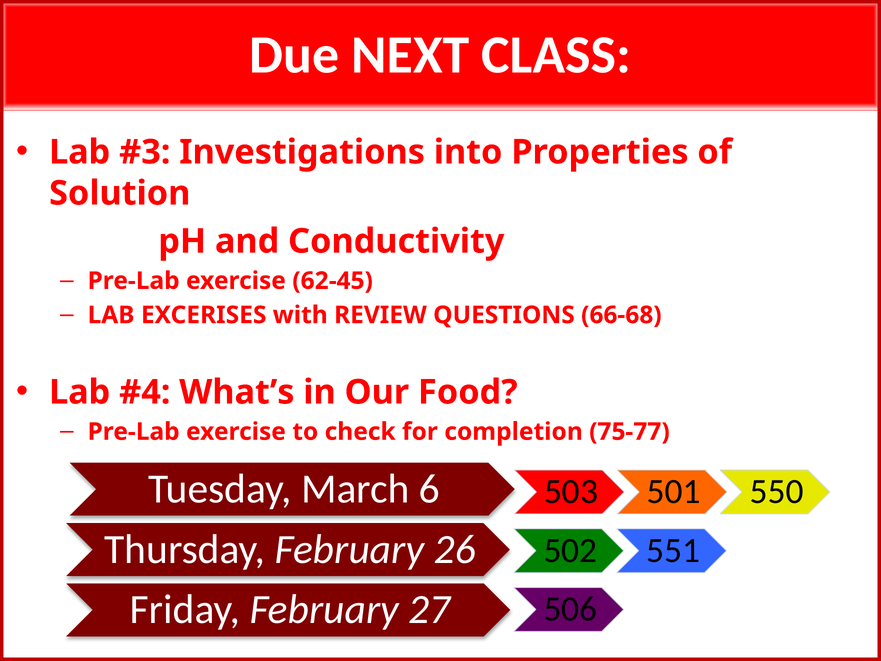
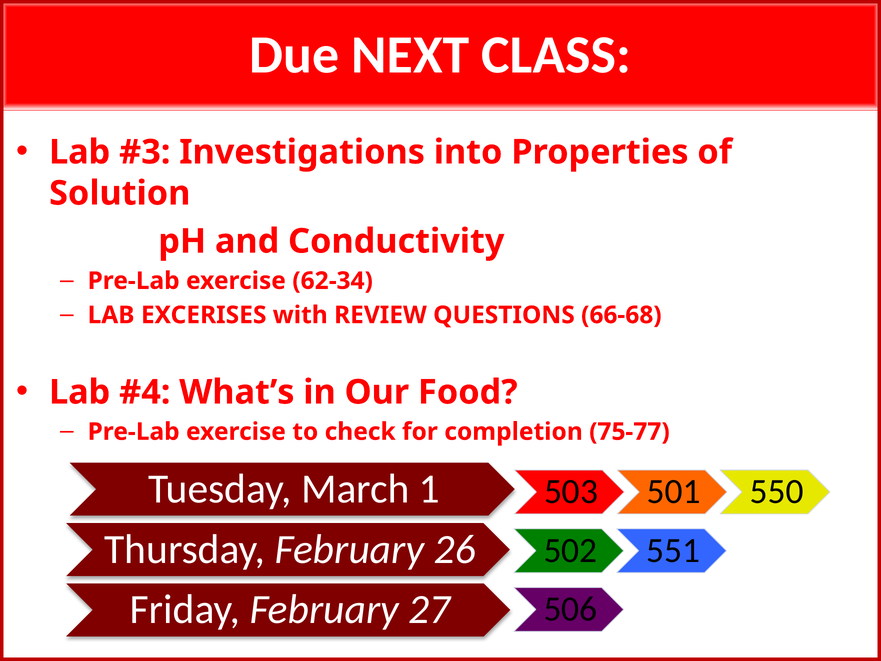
62-45: 62-45 -> 62-34
6: 6 -> 1
